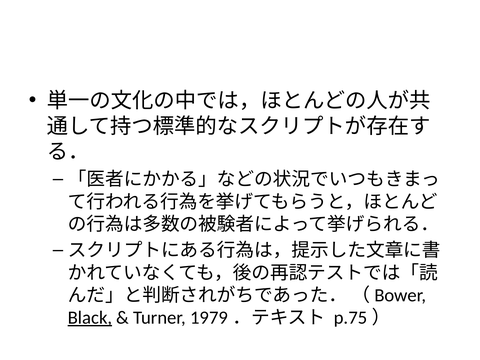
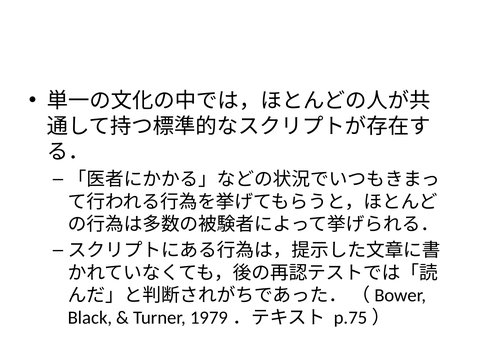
Black underline: present -> none
